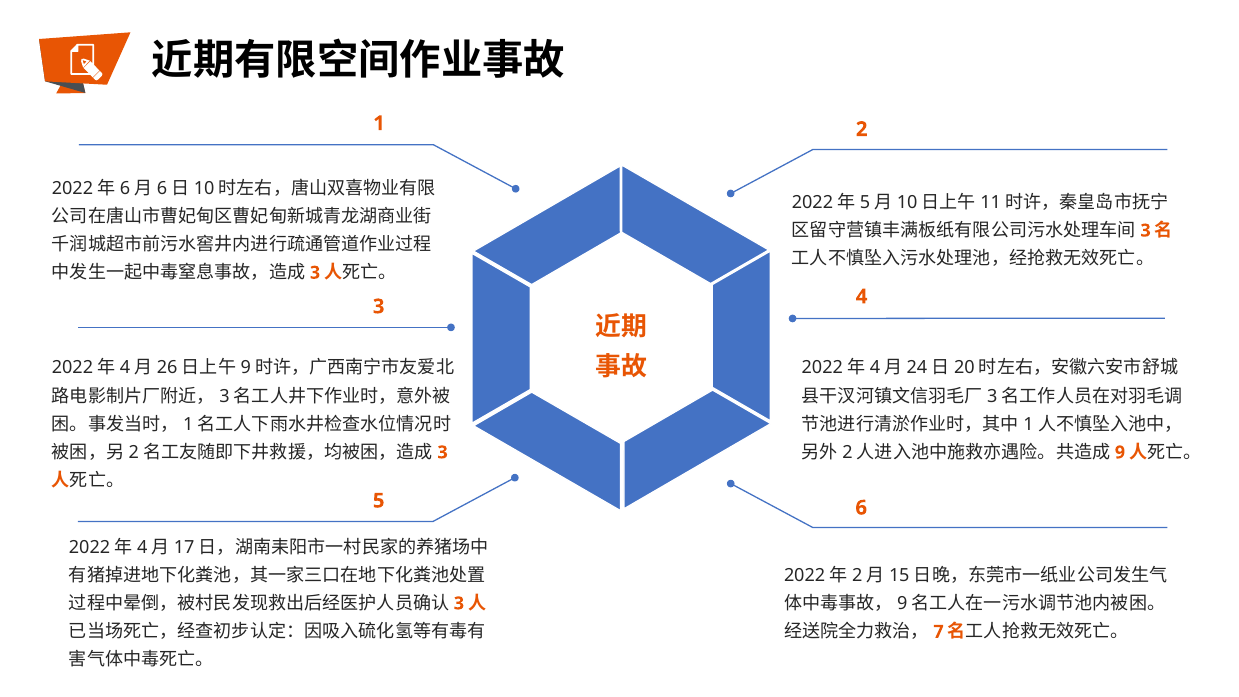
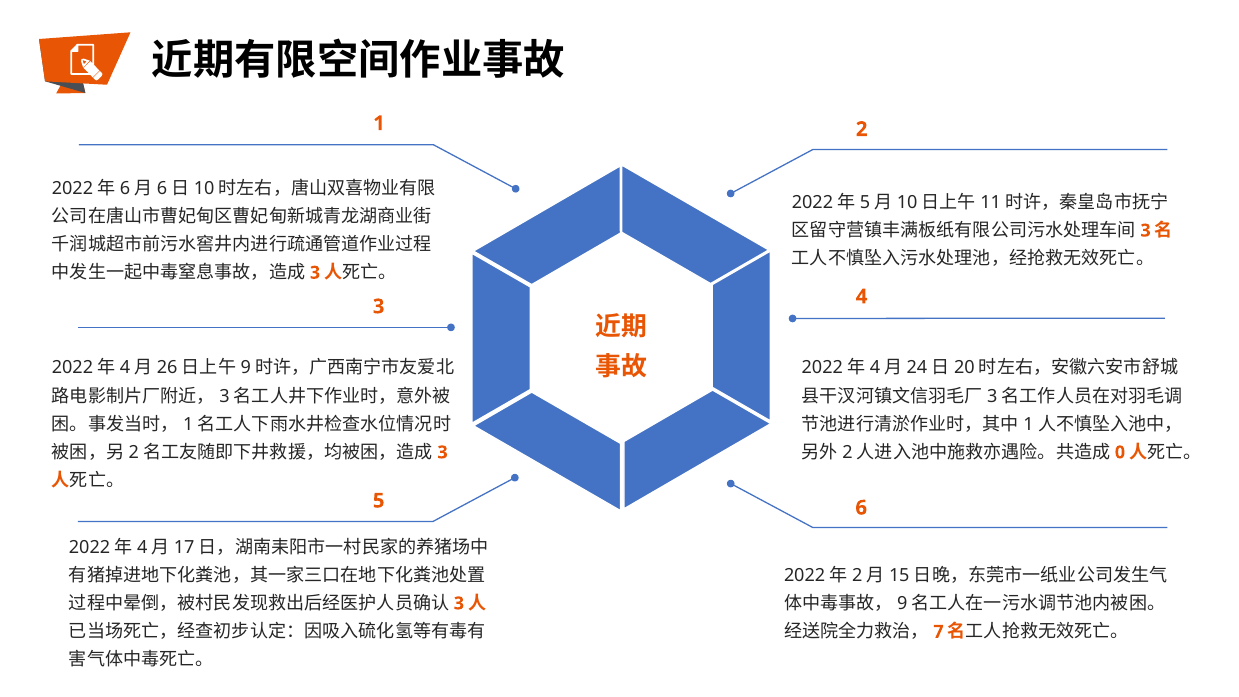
9: 9 -> 0
